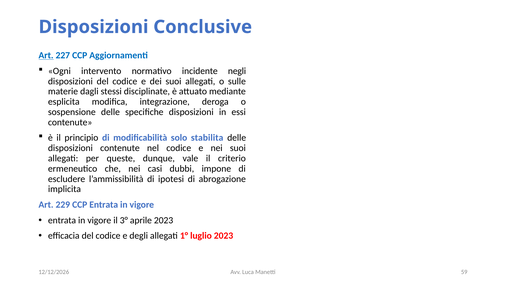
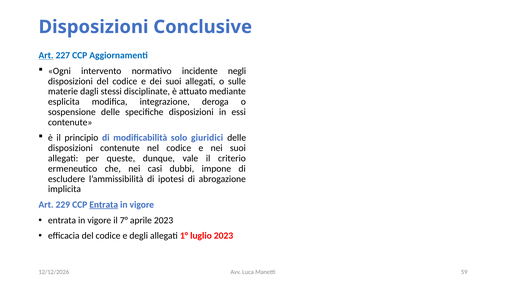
stabilita: stabilita -> giuridici
Entrata at (104, 204) underline: none -> present
3°: 3° -> 7°
